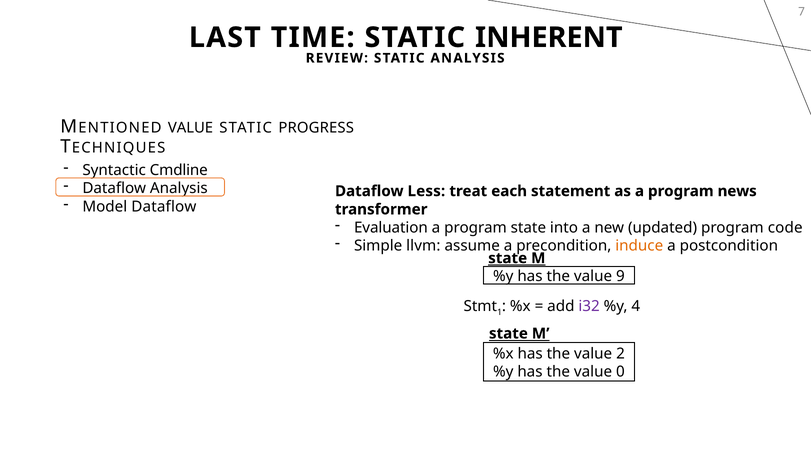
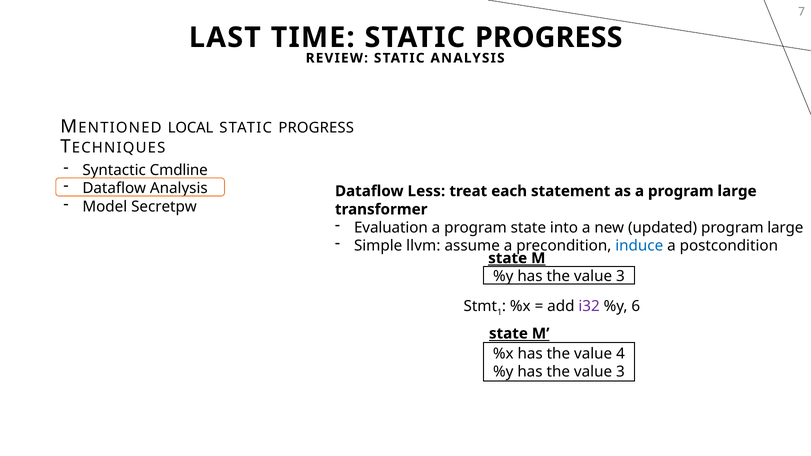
INHERENT at (549, 38): INHERENT -> PROGRESS
VALUE at (191, 128): VALUE -> LOCAL
a program news: news -> large
Model Dataflow: Dataflow -> Secretpw
updated program code: code -> large
induce colour: orange -> blue
9 at (620, 276): 9 -> 3
4: 4 -> 6
2: 2 -> 4
0 at (620, 372): 0 -> 3
